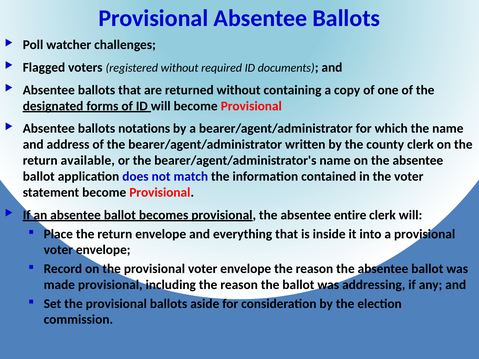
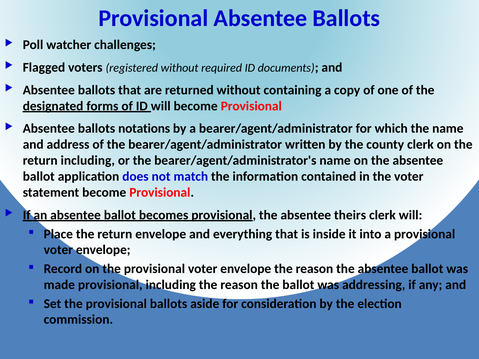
return available: available -> including
entire: entire -> theirs
